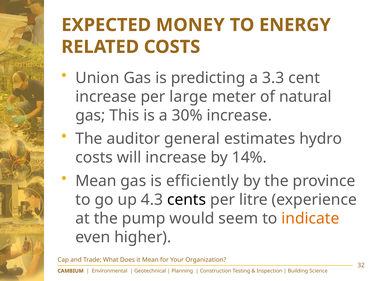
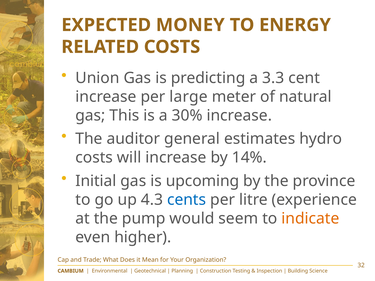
Mean at (96, 181): Mean -> Initial
efficiently: efficiently -> upcoming
cents colour: black -> blue
